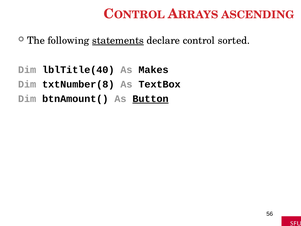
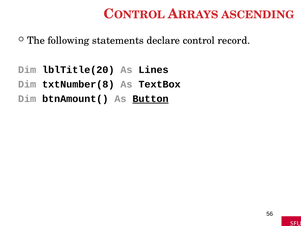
statements underline: present -> none
sorted: sorted -> record
lblTitle(40: lblTitle(40 -> lblTitle(20
Makes: Makes -> Lines
